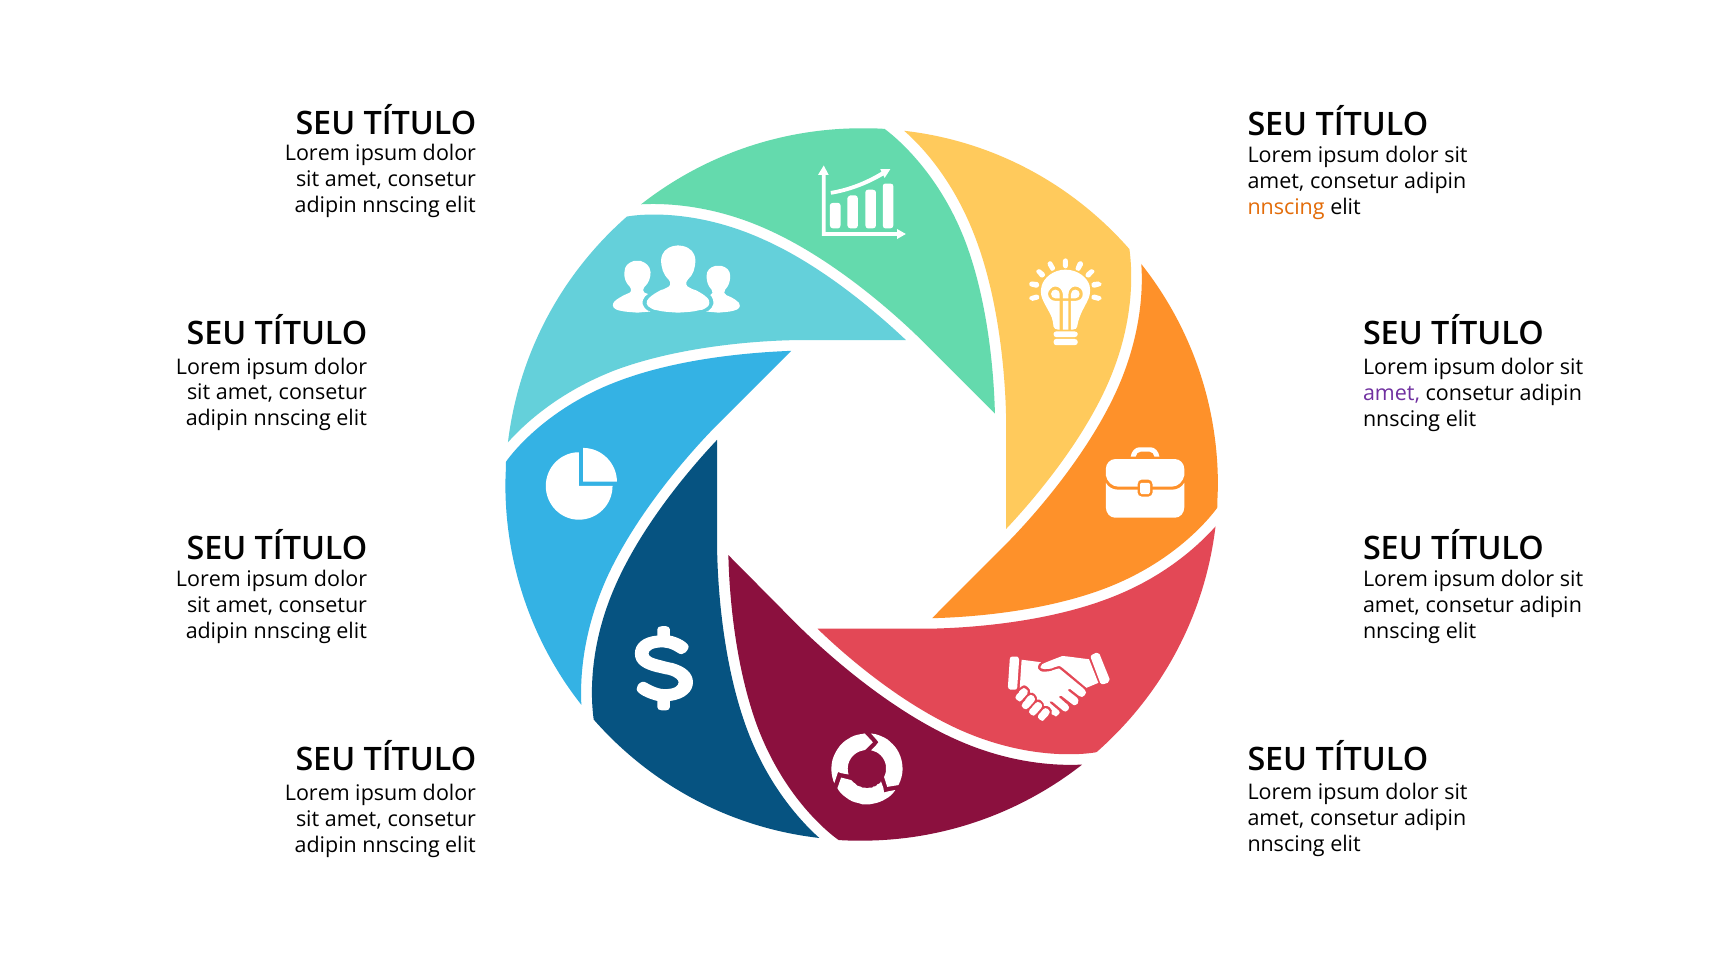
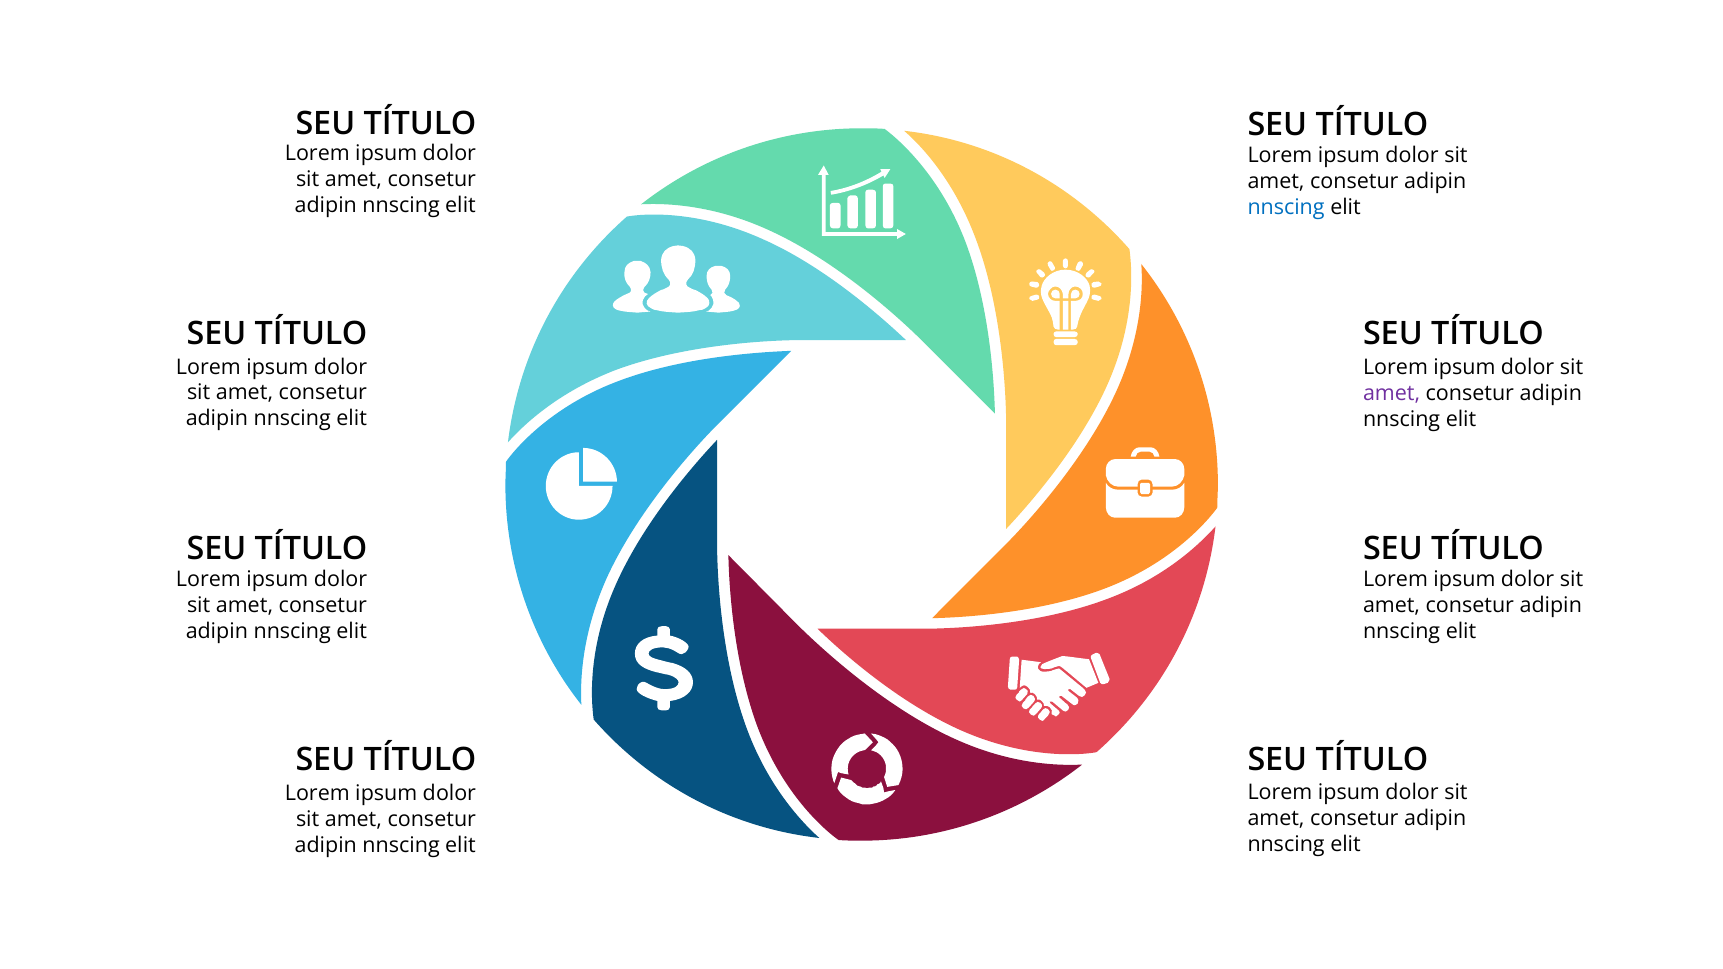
nnscing at (1286, 207) colour: orange -> blue
